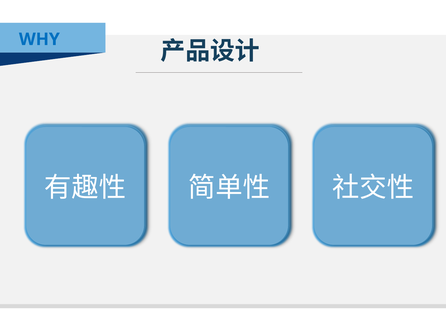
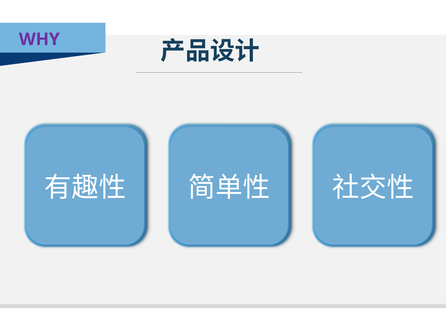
WHY colour: blue -> purple
